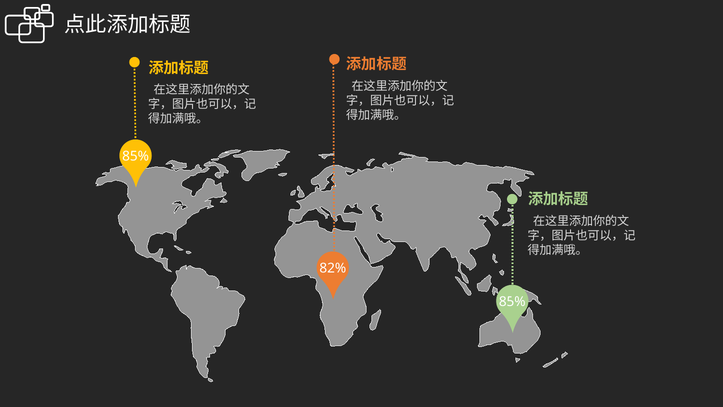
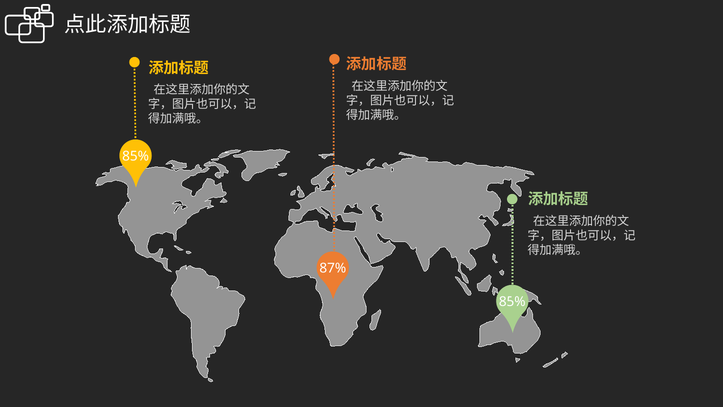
82%: 82% -> 87%
